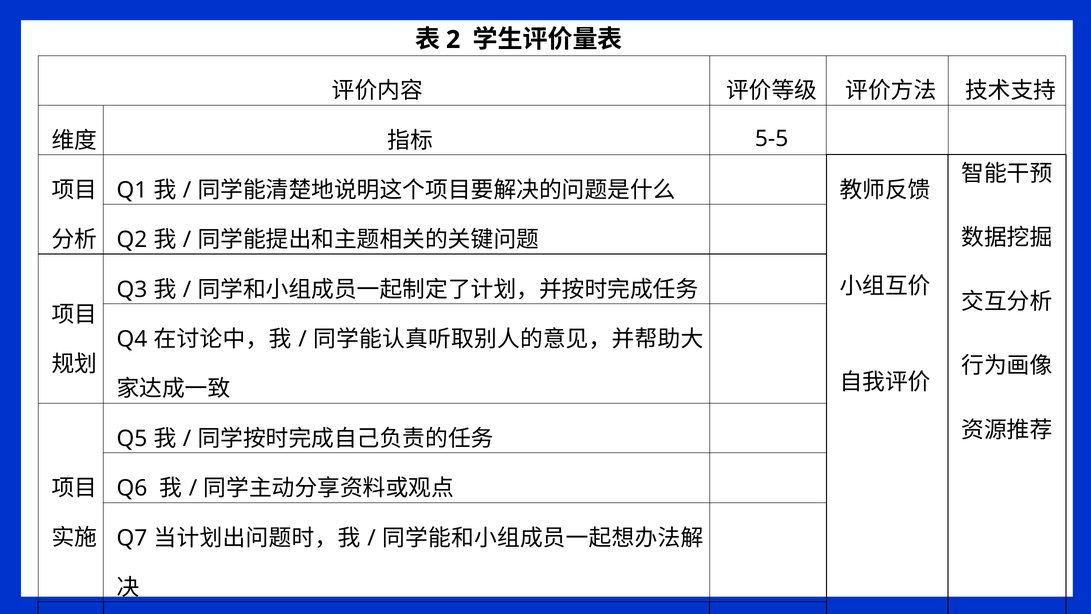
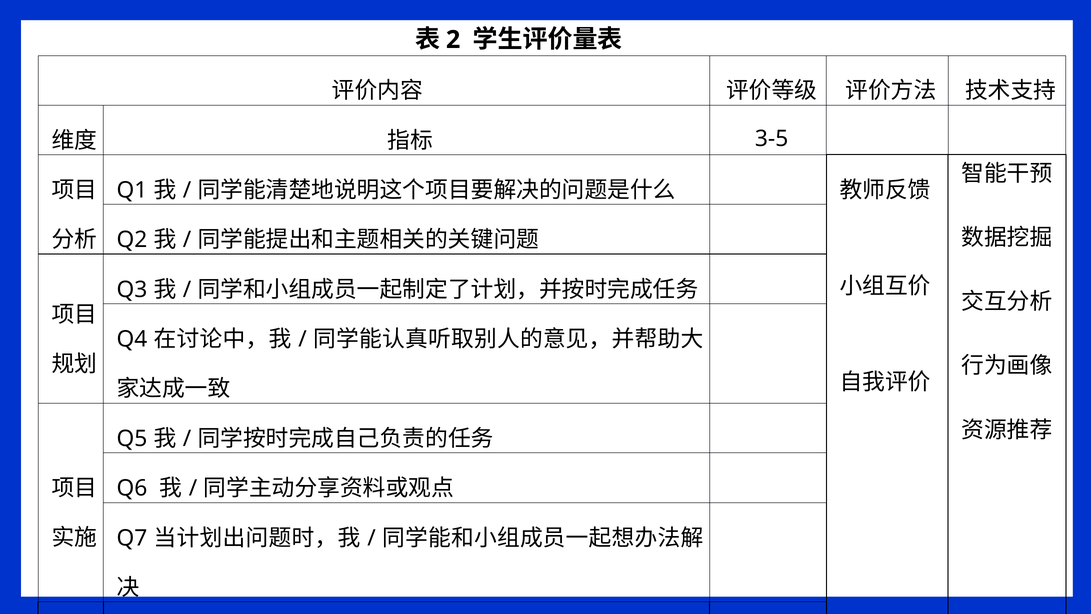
5-5: 5-5 -> 3-5
